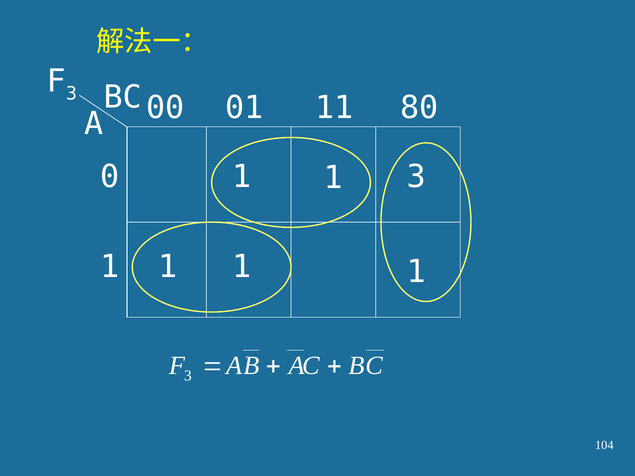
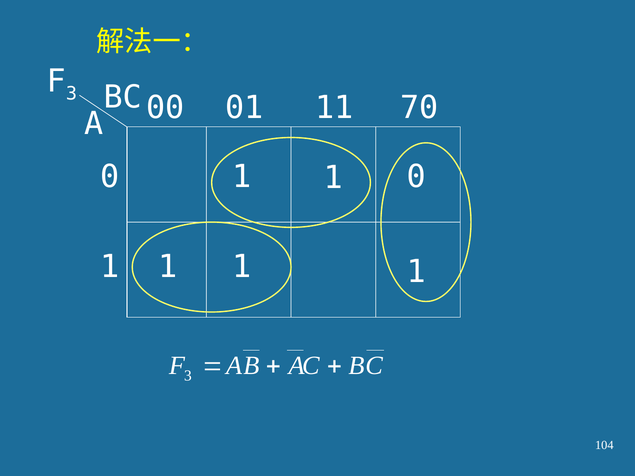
80: 80 -> 70
1 3: 3 -> 0
